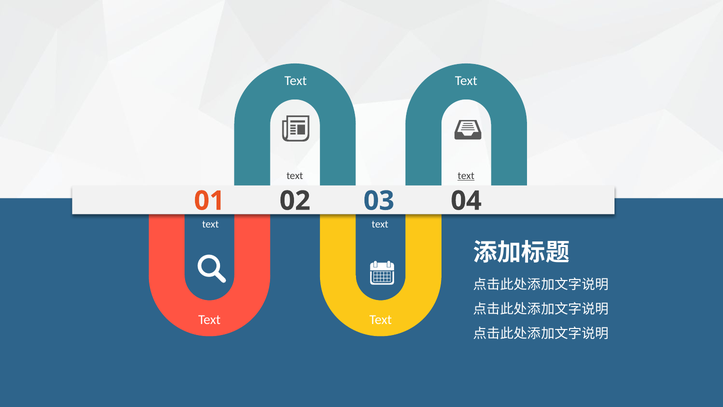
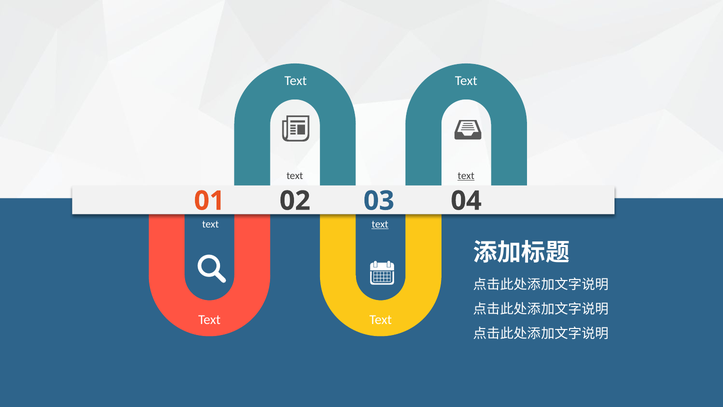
text at (380, 224) underline: none -> present
